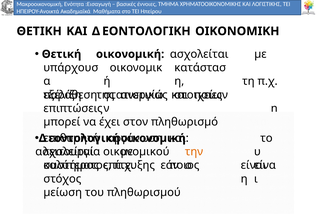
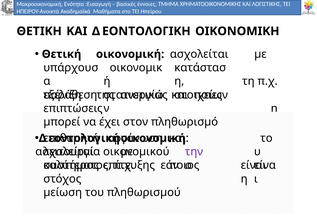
την at (194, 152) colour: orange -> purple
